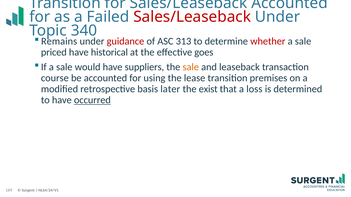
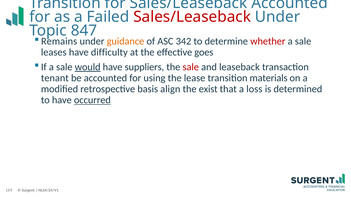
340: 340 -> 847
guidance colour: red -> orange
313: 313 -> 342
priced: priced -> leases
historical: historical -> difficulty
would underline: none -> present
sale at (191, 67) colour: orange -> red
course: course -> tenant
premises: premises -> materials
later: later -> align
